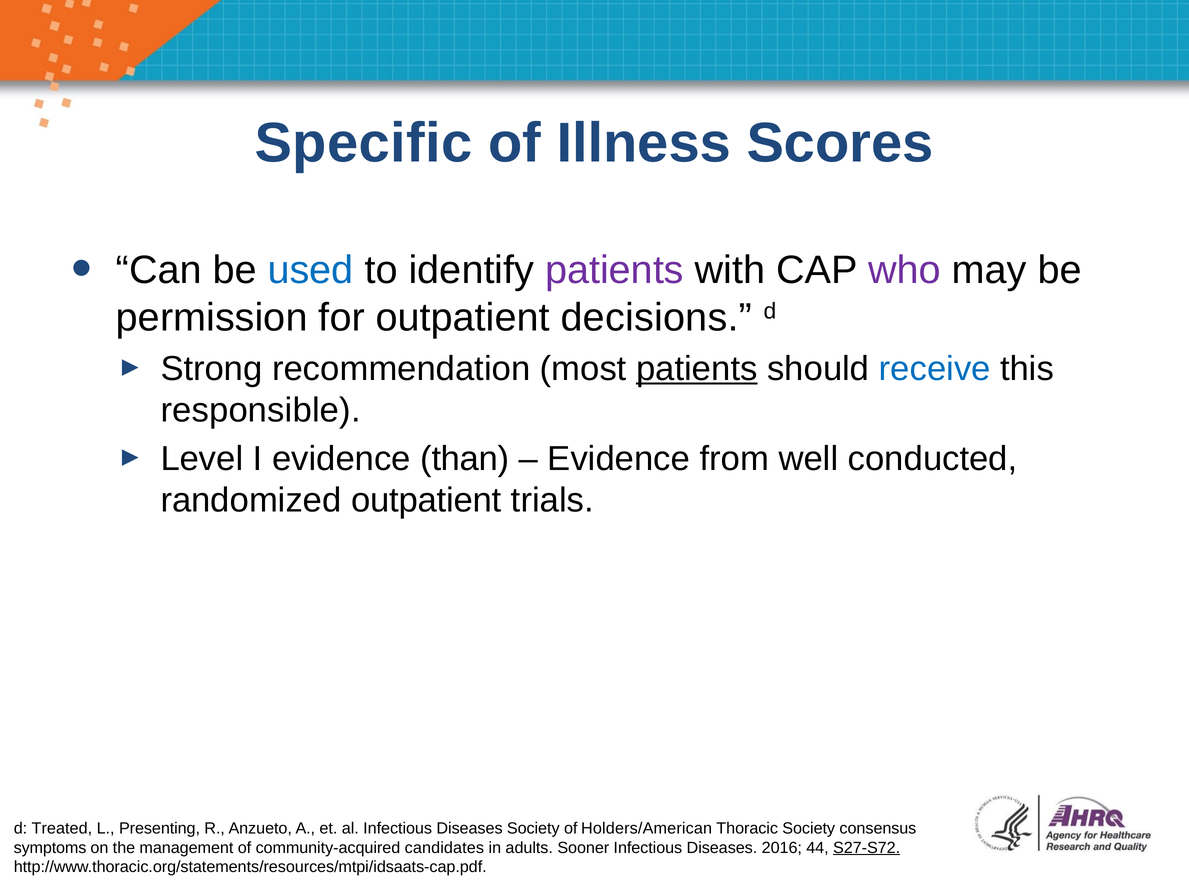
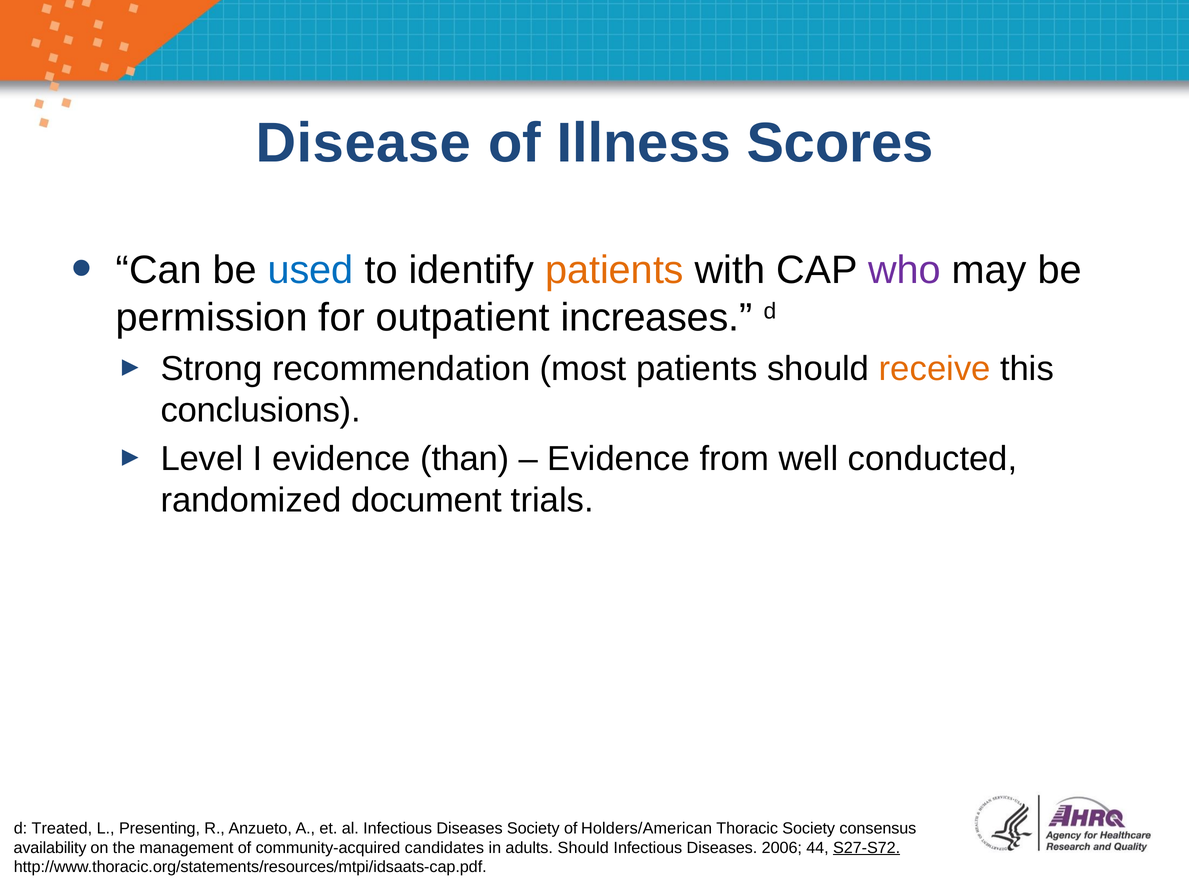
Specific: Specific -> Disease
patients at (614, 270) colour: purple -> orange
decisions: decisions -> increases
patients at (697, 369) underline: present -> none
receive colour: blue -> orange
responsible: responsible -> conclusions
randomized outpatient: outpatient -> document
symptoms: symptoms -> availability
adults Sooner: Sooner -> Should
2016: 2016 -> 2006
